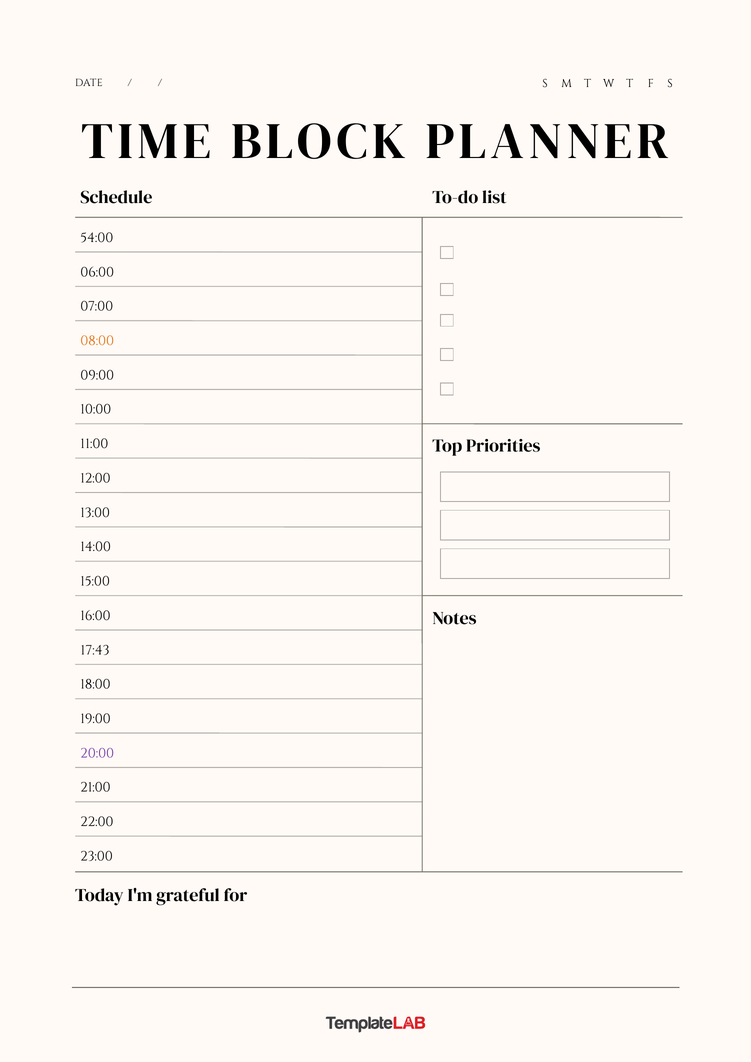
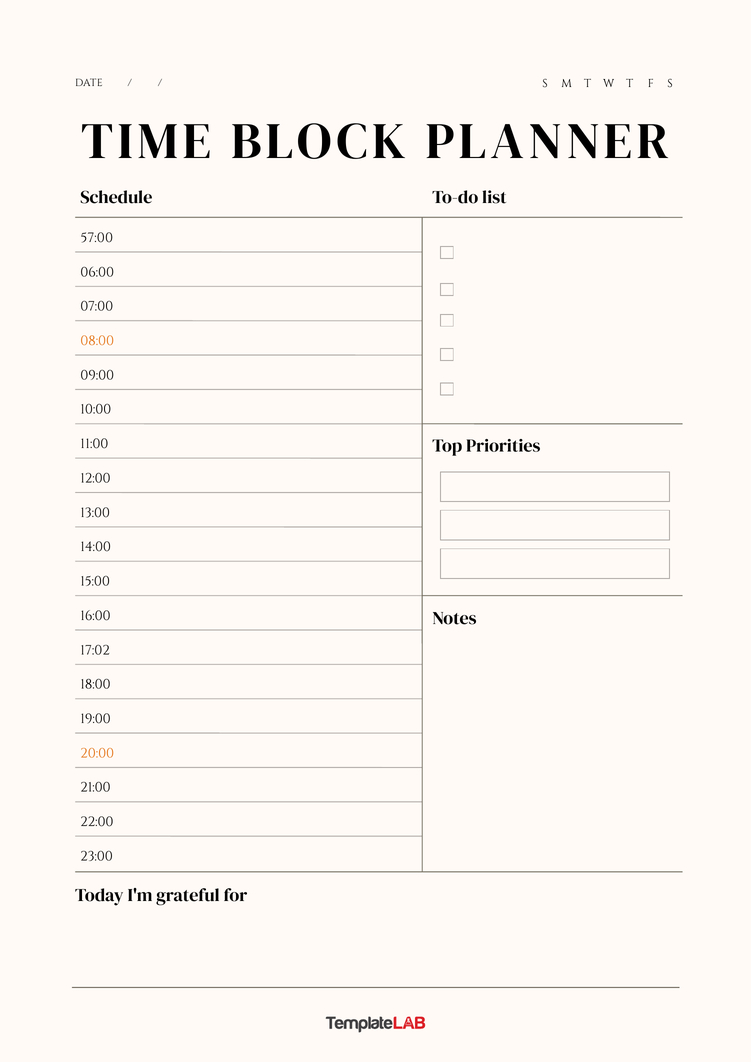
54:00: 54:00 -> 57:00
17:43: 17:43 -> 17:02
20:00 colour: purple -> orange
